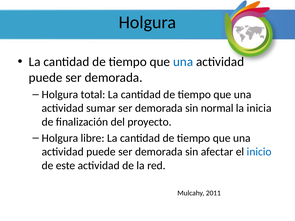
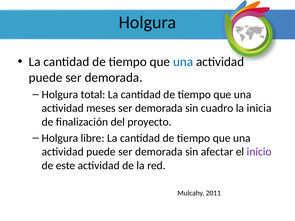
sumar: sumar -> meses
normal: normal -> cuadro
inicio colour: blue -> purple
